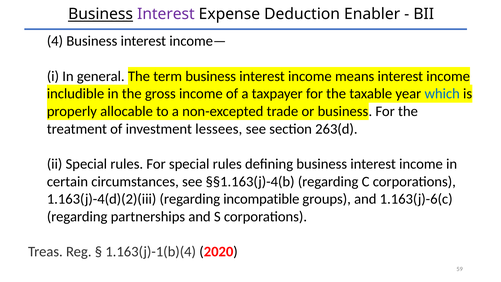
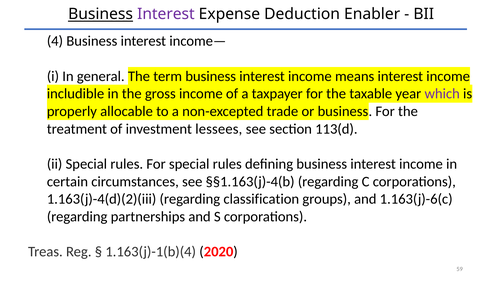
which colour: blue -> purple
263(d: 263(d -> 113(d
incompatible: incompatible -> classification
